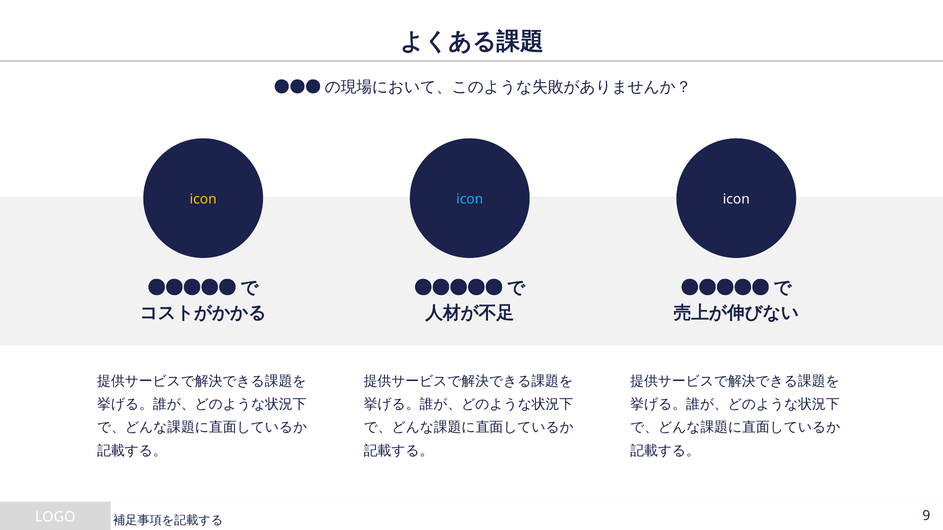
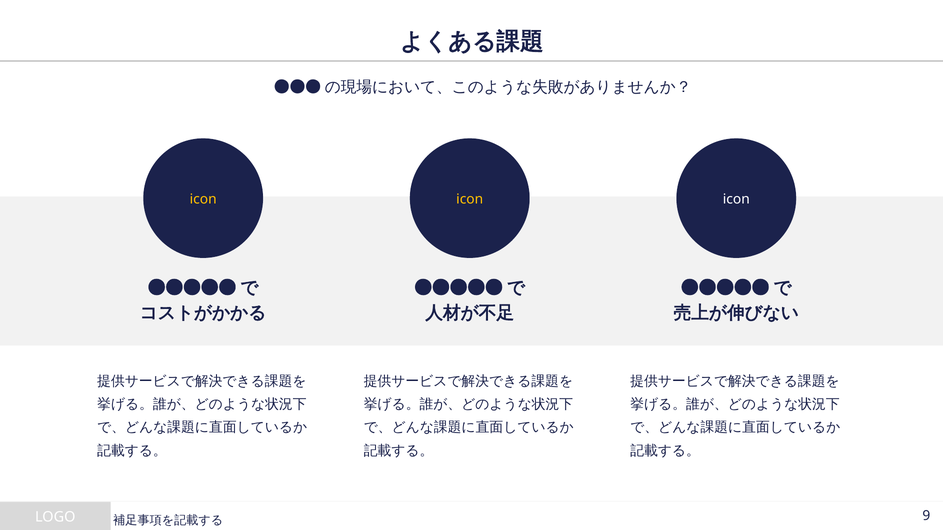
icon at (470, 199) colour: light blue -> yellow
